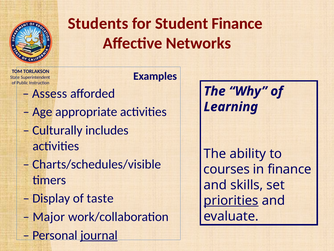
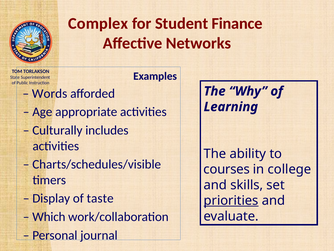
Students: Students -> Complex
Assess: Assess -> Words
in finance: finance -> college
Major: Major -> Which
journal underline: present -> none
